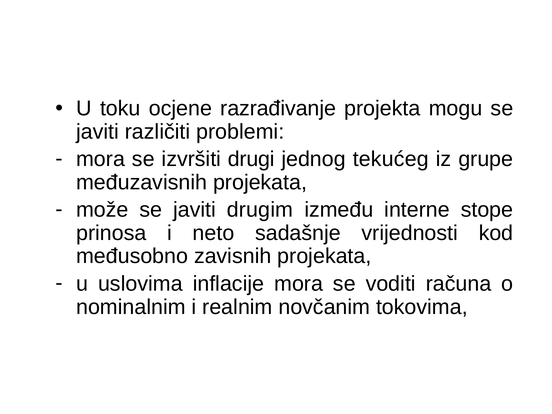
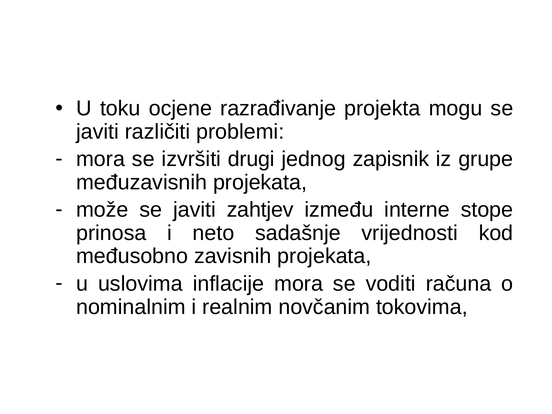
tekućeg: tekućeg -> zapisnik
drugim: drugim -> zahtjev
